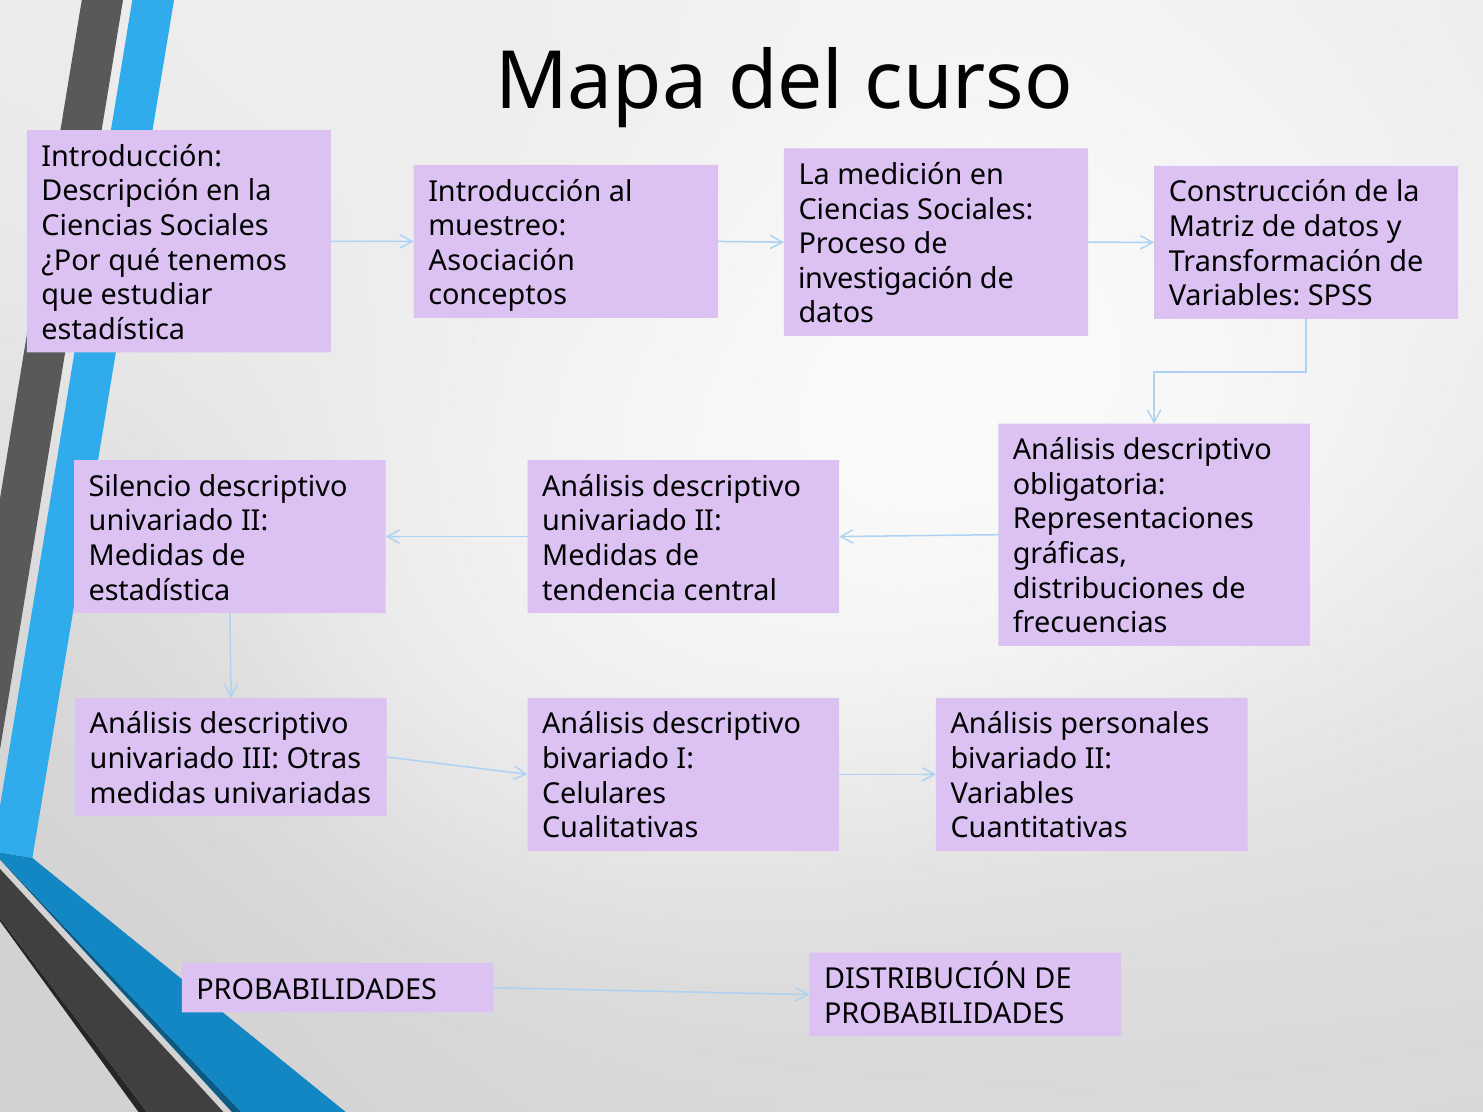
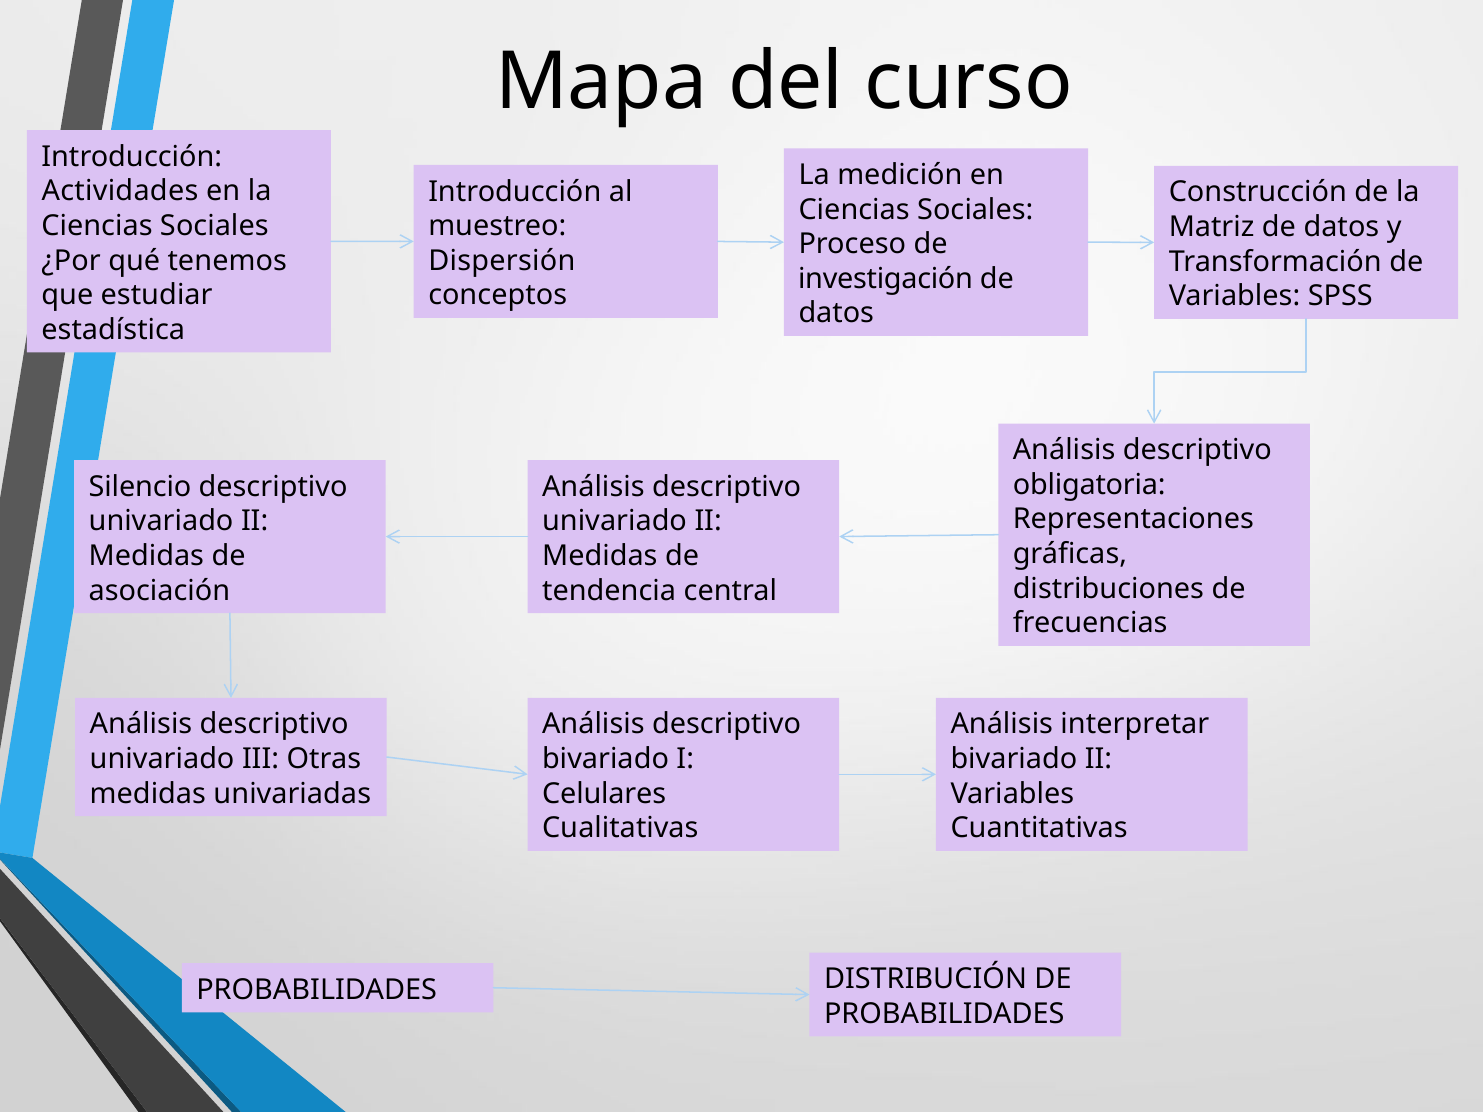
Descripción: Descripción -> Actividades
Asociación: Asociación -> Dispersión
estadística at (160, 591): estadística -> asociación
personales: personales -> interpretar
